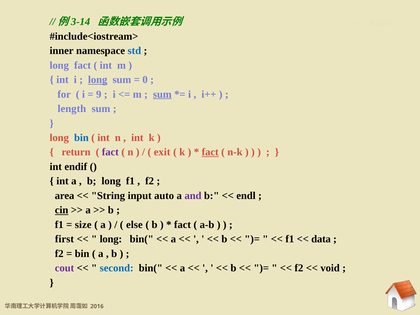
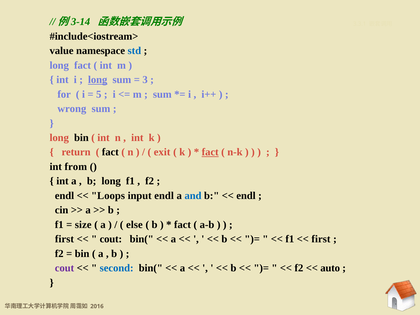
inner: inner -> value
0: 0 -> 3
9: 9 -> 5
sum at (162, 94) underline: present -> none
length: length -> wrong
bin at (81, 138) colour: blue -> black
fact at (110, 152) colour: purple -> black
endif: endif -> from
area at (65, 196): area -> endl
String: String -> Loops
input auto: auto -> endl
and colour: purple -> blue
cin underline: present -> none
long at (111, 239): long -> cout
data at (321, 239): data -> first
void: void -> auto
